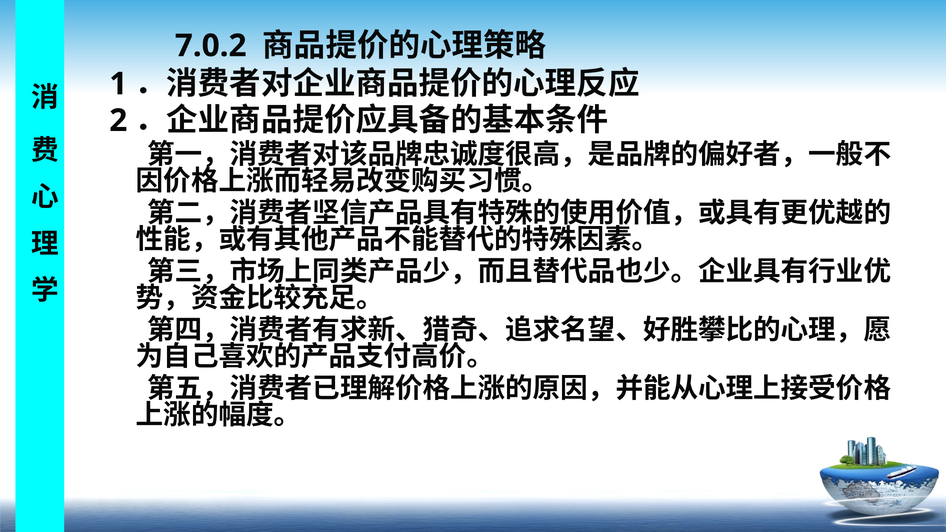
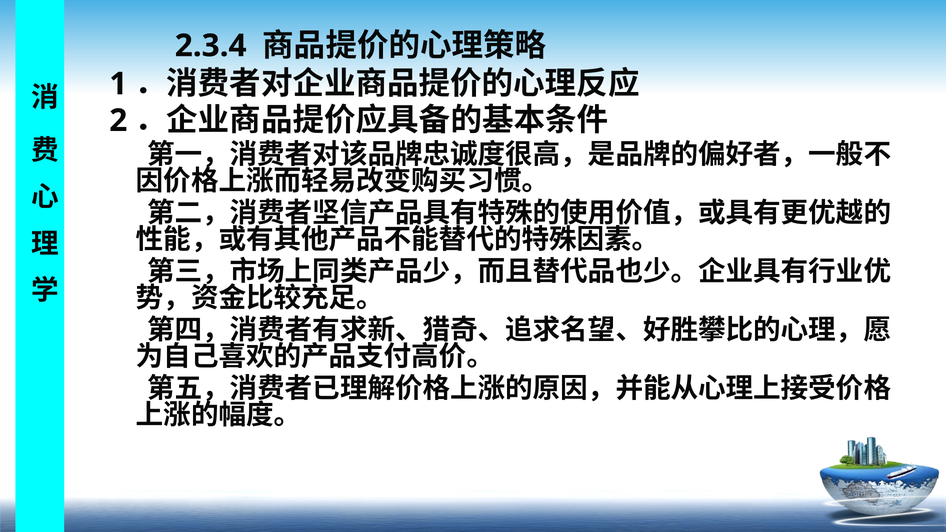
7.0.2: 7.0.2 -> 2.3.4
